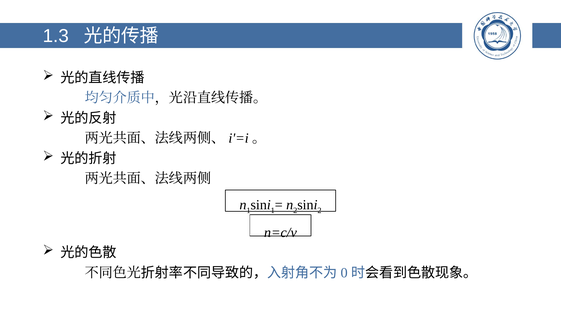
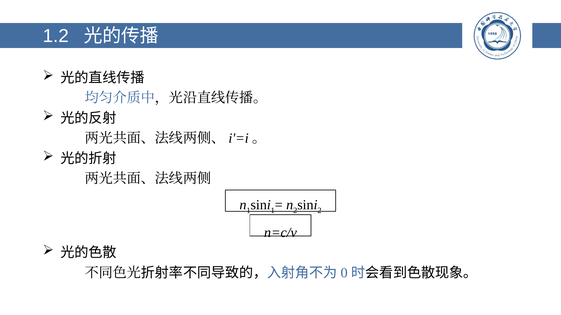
1.3: 1.3 -> 1.2
